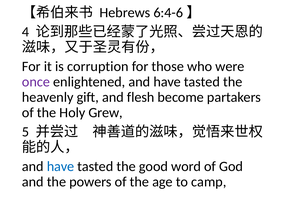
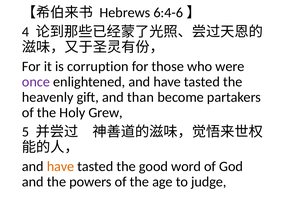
flesh: flesh -> than
have at (61, 166) colour: blue -> orange
camp: camp -> judge
